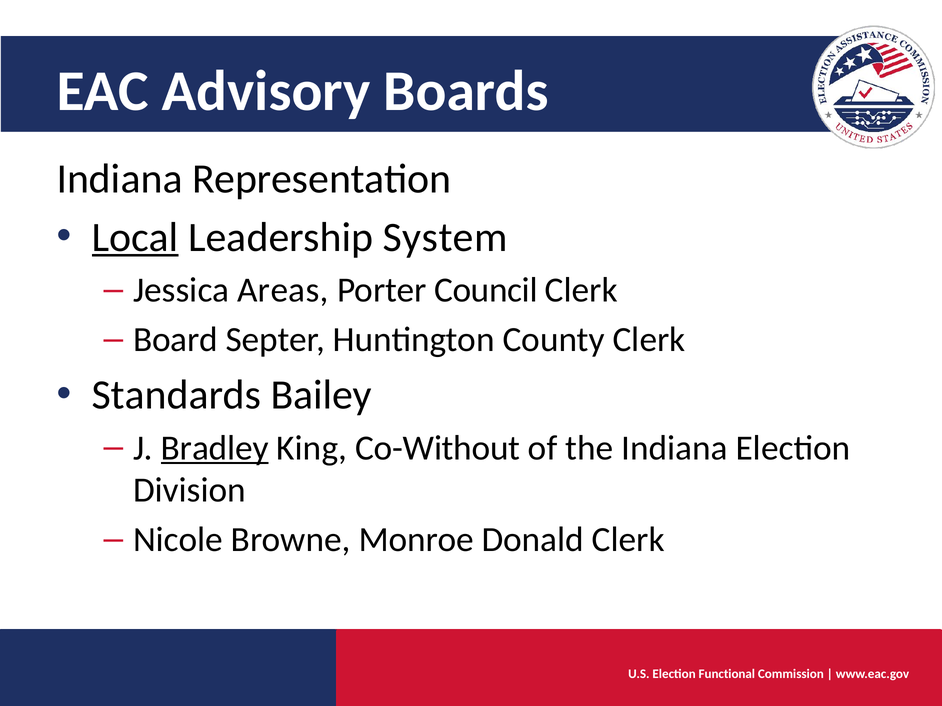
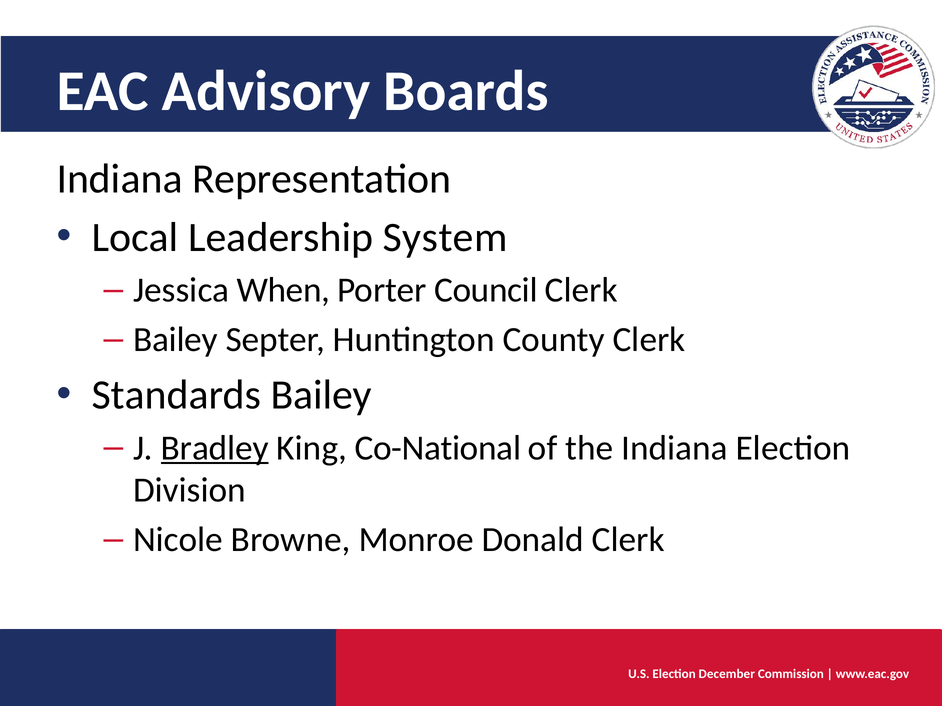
Local underline: present -> none
Areas: Areas -> When
Board at (175, 340): Board -> Bailey
Co-Without: Co-Without -> Co-National
Functional: Functional -> December
